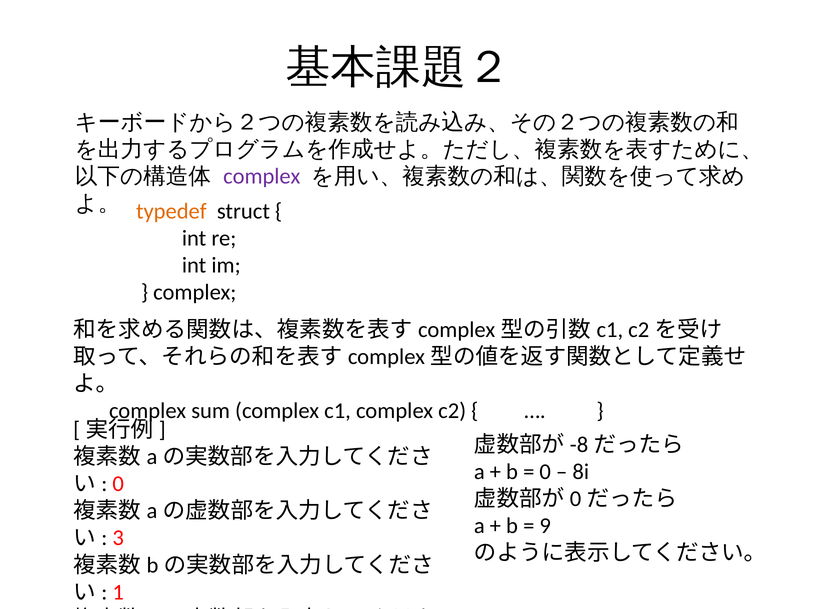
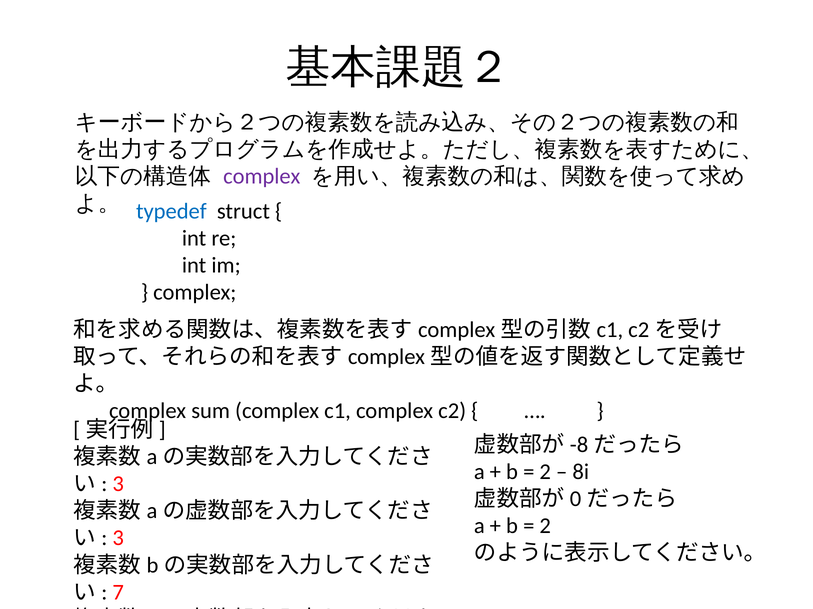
typedef colour: orange -> blue
0 at (545, 472): 0 -> 2
0 at (118, 484): 0 -> 3
9 at (545, 526): 9 -> 2
1: 1 -> 7
